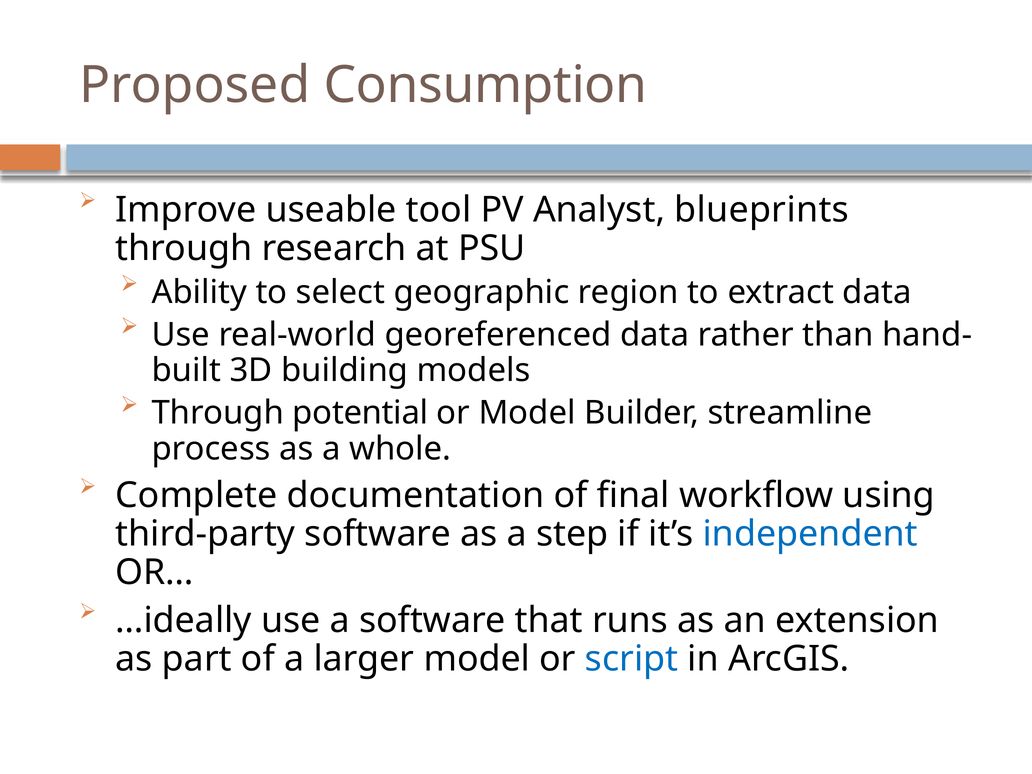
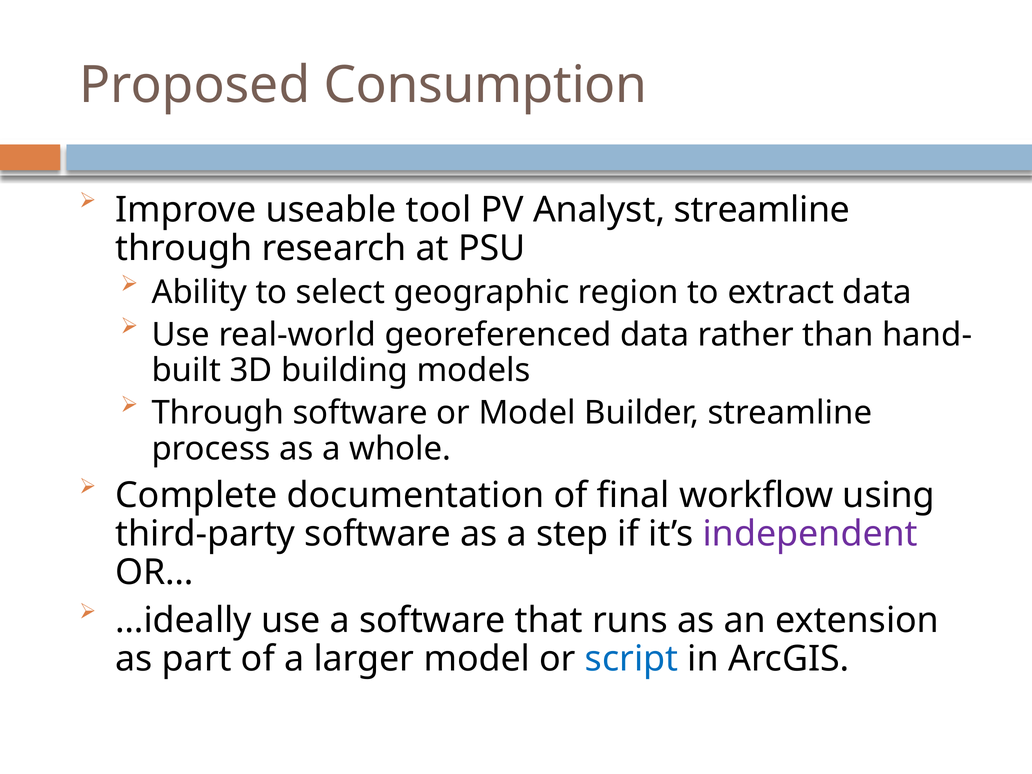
Analyst blueprints: blueprints -> streamline
Through potential: potential -> software
independent colour: blue -> purple
